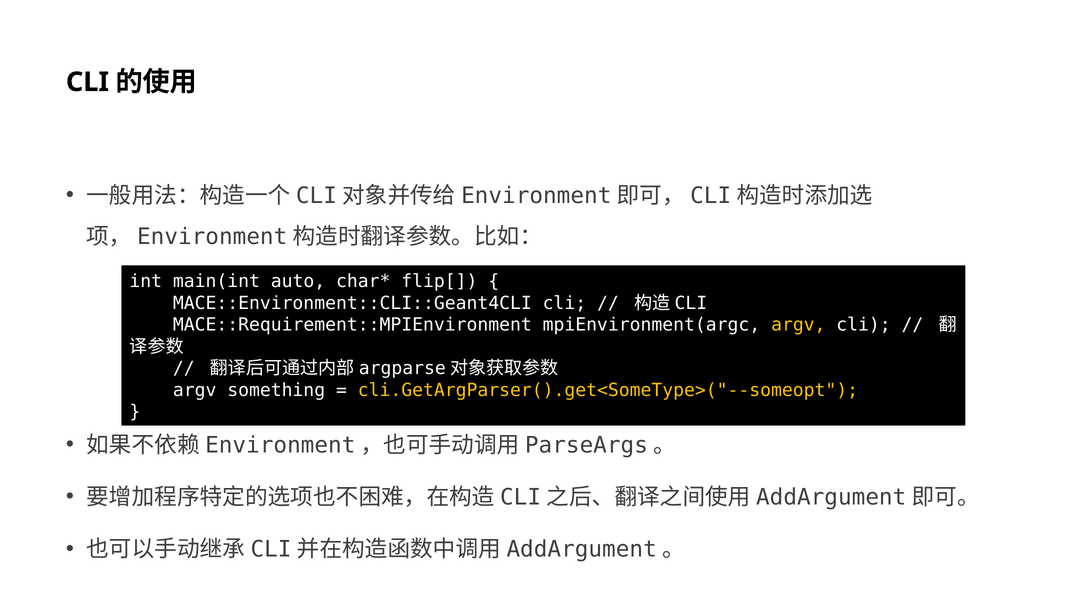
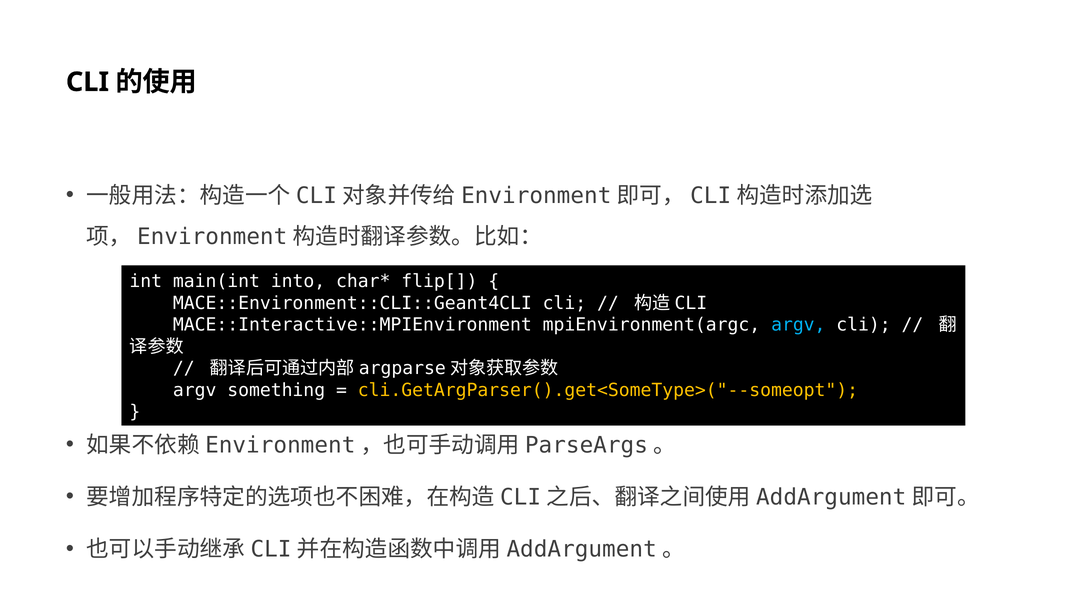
auto: auto -> into
MACE::Requirement::MPIEnvironment: MACE::Requirement::MPIEnvironment -> MACE::Interactive::MPIEnvironment
argv at (798, 325) colour: yellow -> light blue
